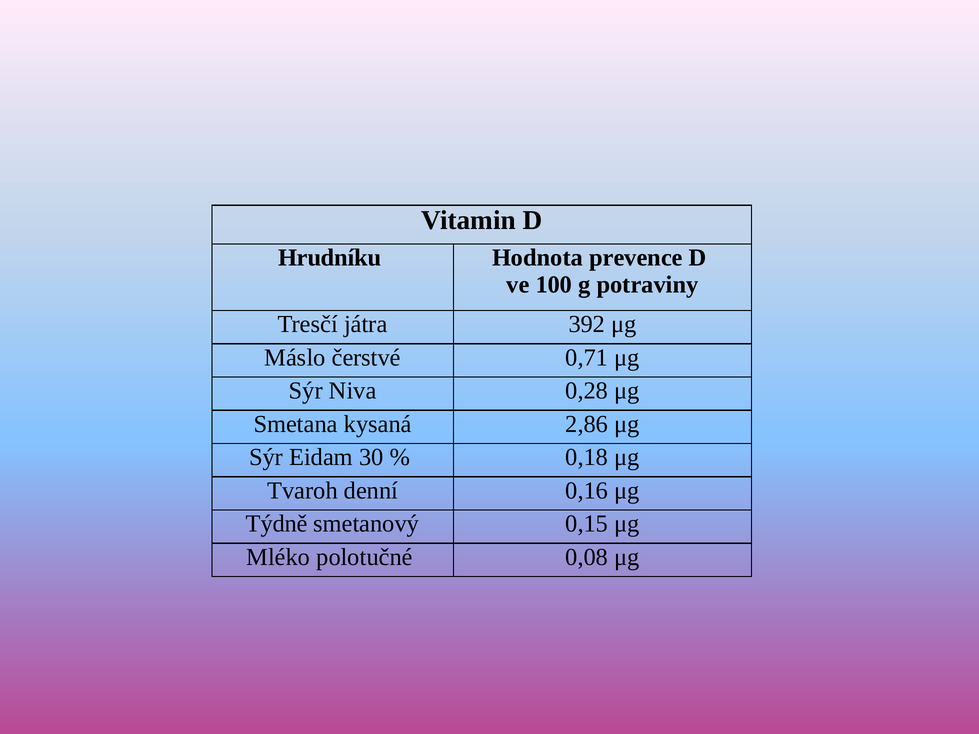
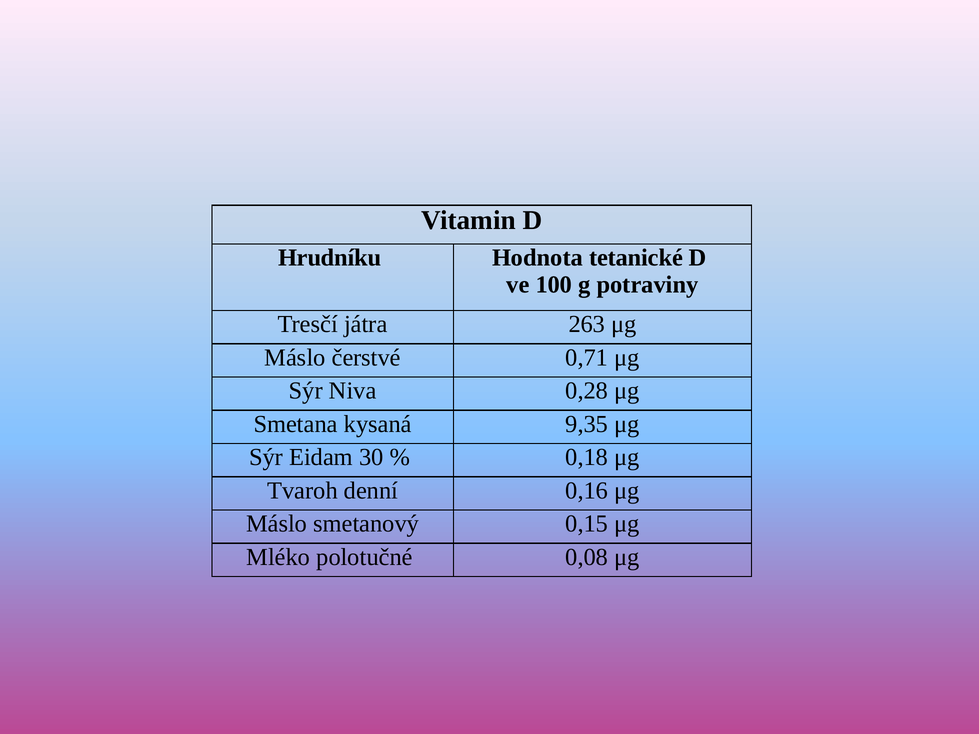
prevence: prevence -> tetanické
392: 392 -> 263
2,86: 2,86 -> 9,35
Týdně at (277, 524): Týdně -> Máslo
